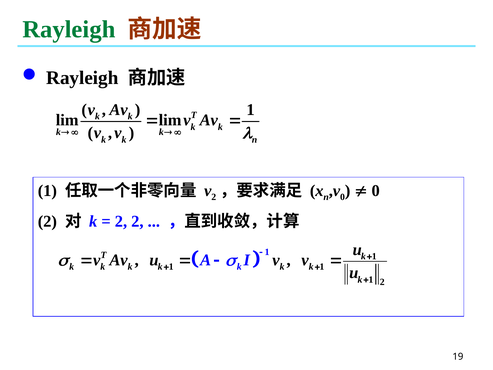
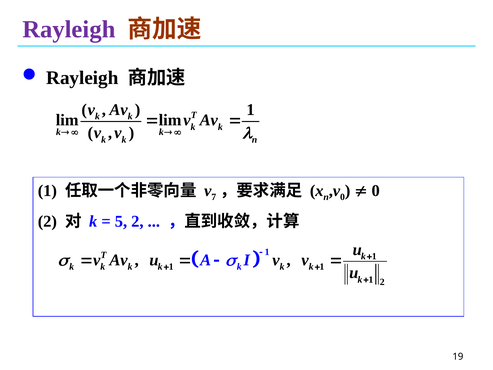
Rayleigh at (69, 29) colour: green -> purple
2 at (214, 197): 2 -> 7
2 at (121, 221): 2 -> 5
